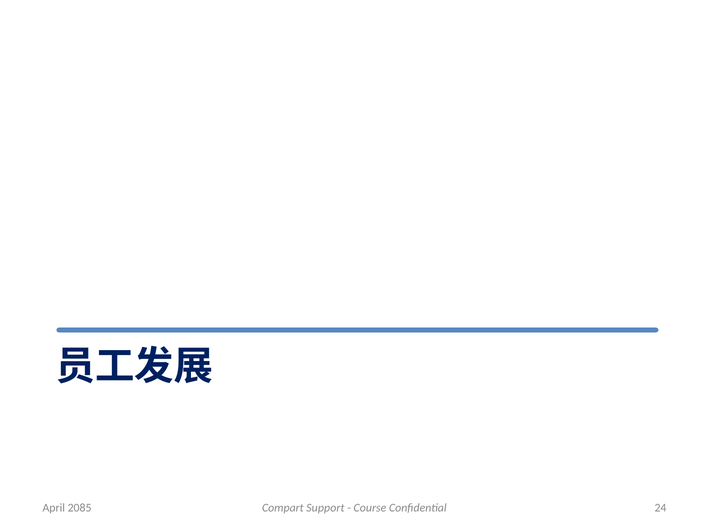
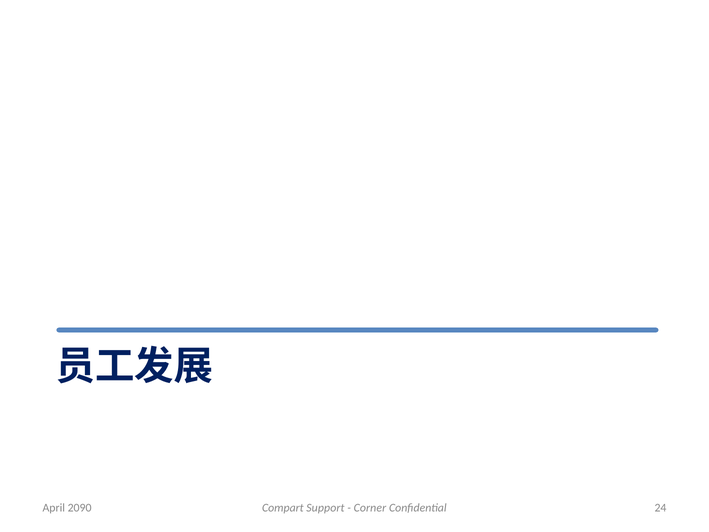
Course: Course -> Corner
2085: 2085 -> 2090
